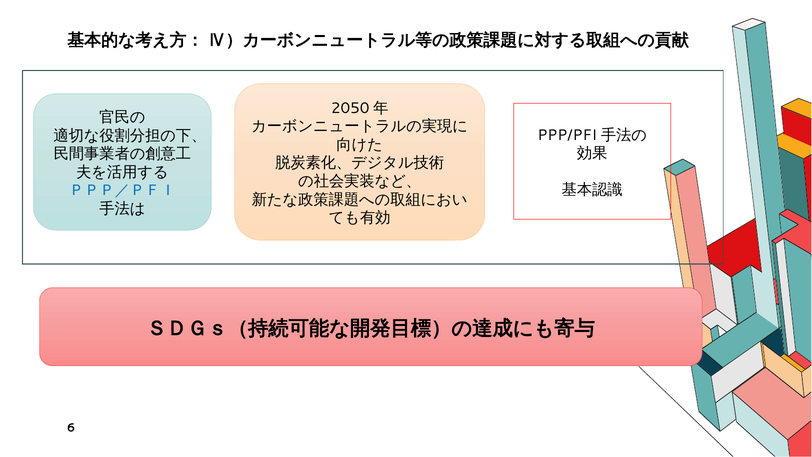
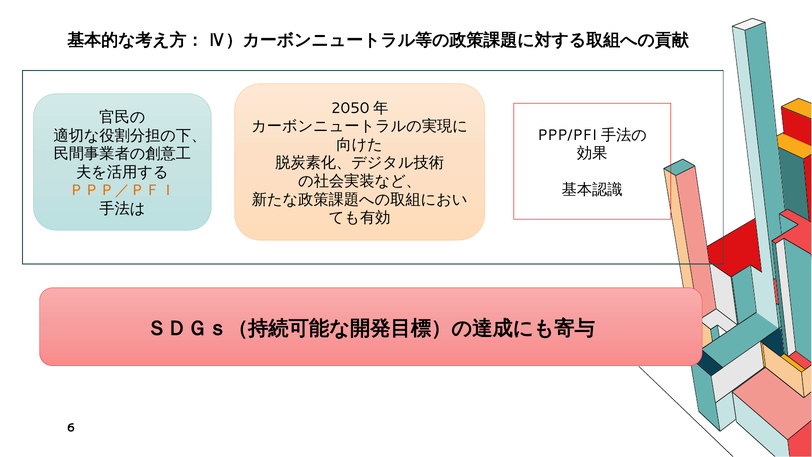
ＰＰＰ／ＰＦＩ colour: blue -> orange
